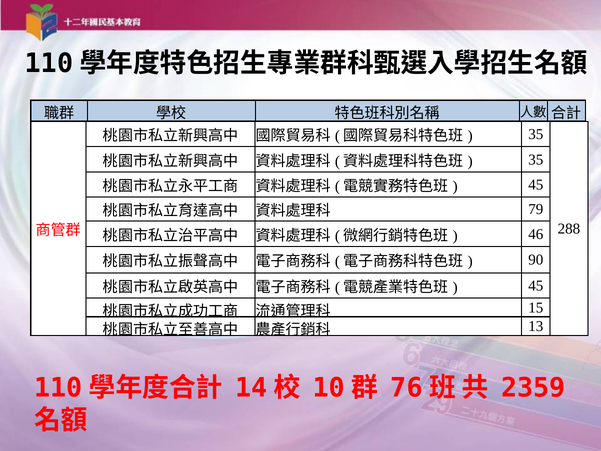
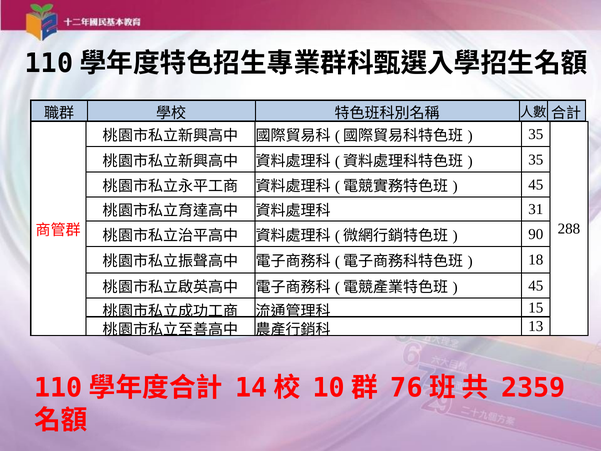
79: 79 -> 31
46: 46 -> 90
90: 90 -> 18
